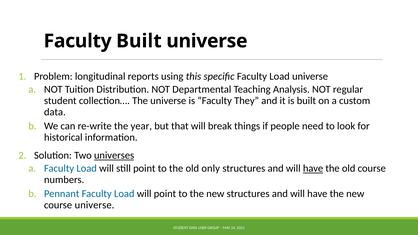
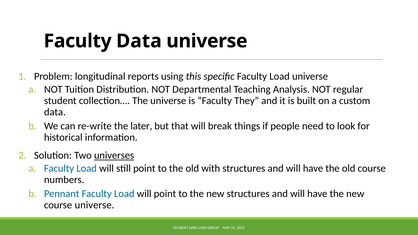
Faculty Built: Built -> Data
year: year -> later
only: only -> with
have at (313, 169) underline: present -> none
